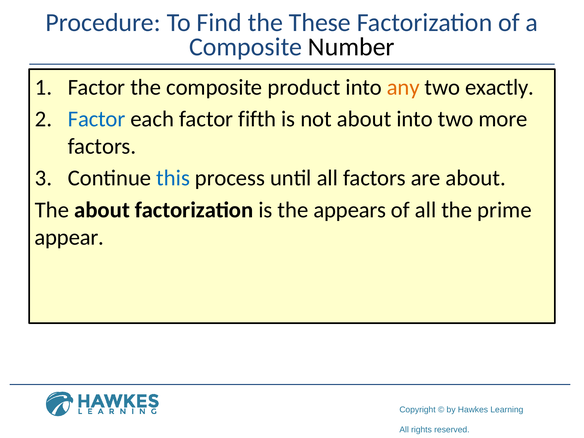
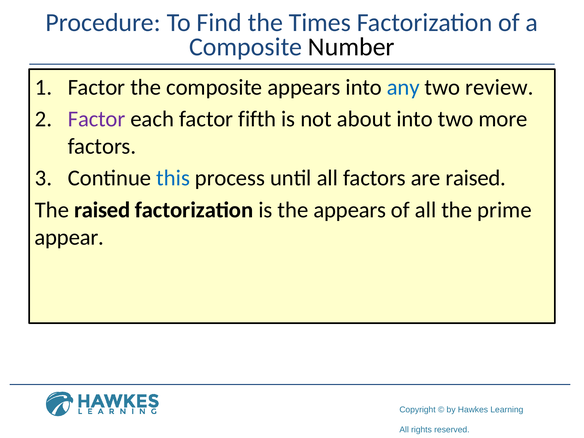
These: These -> Times
composite product: product -> appears
any colour: orange -> blue
exactly: exactly -> review
Factor at (97, 119) colour: blue -> purple
are about: about -> raised
The about: about -> raised
